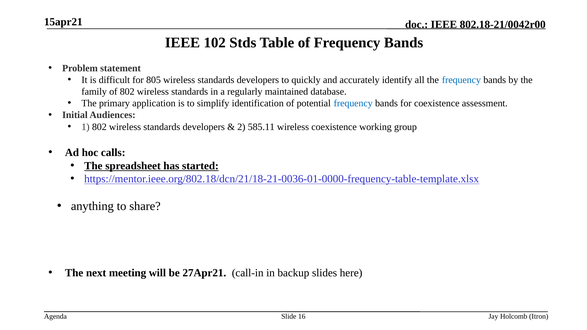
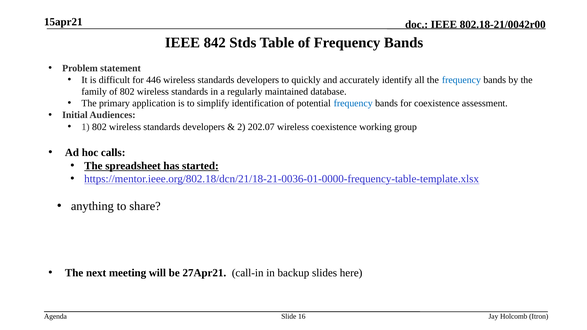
102: 102 -> 842
805: 805 -> 446
585.11: 585.11 -> 202.07
